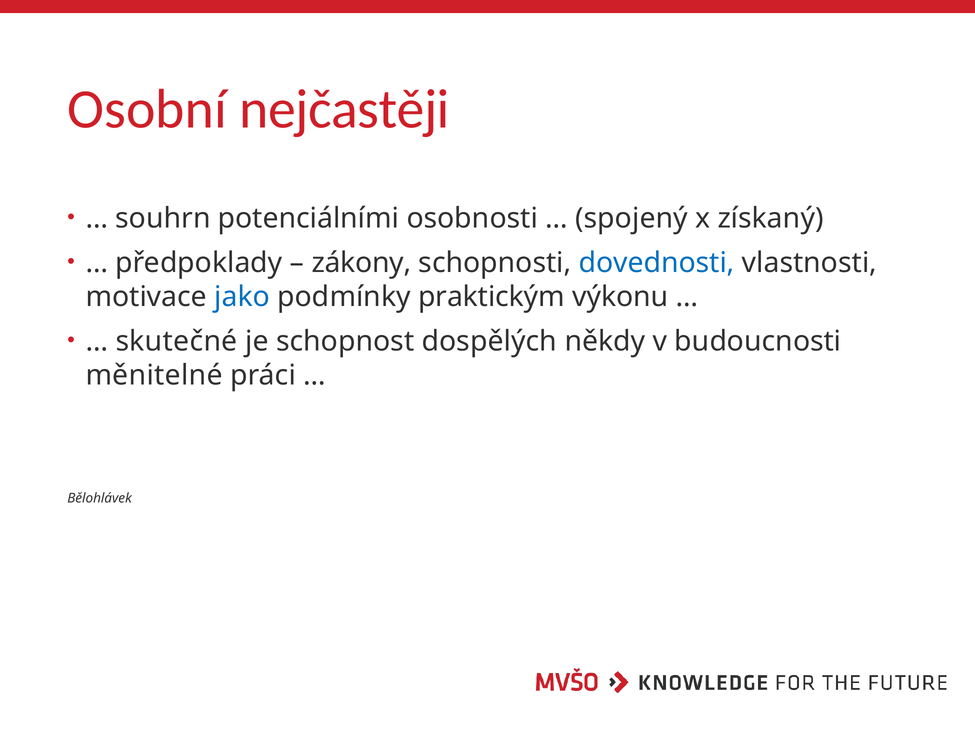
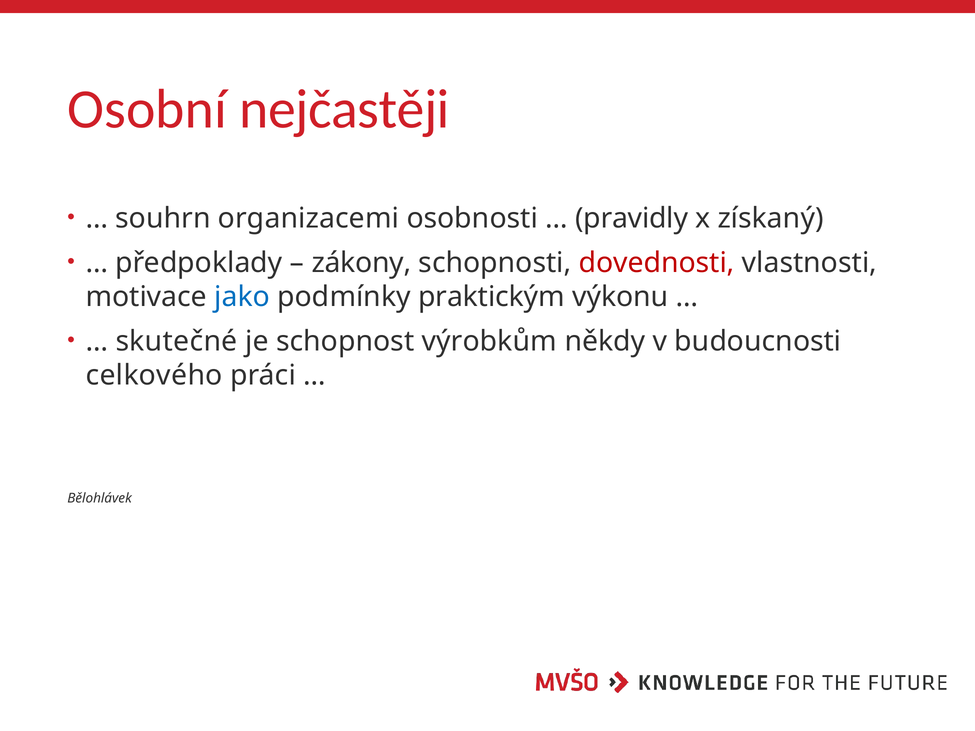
potenciálními: potenciálními -> organizacemi
spojený: spojený -> pravidly
dovednosti colour: blue -> red
dospělých: dospělých -> výrobkům
měnitelné: měnitelné -> celkového
